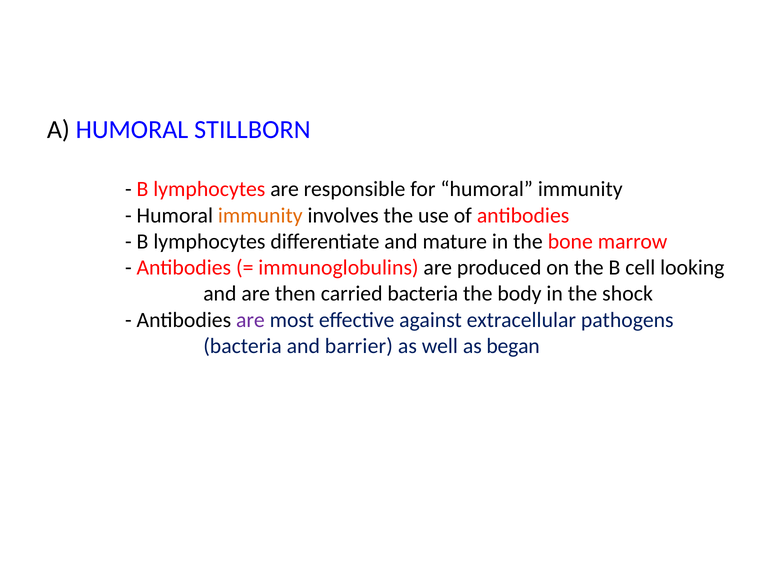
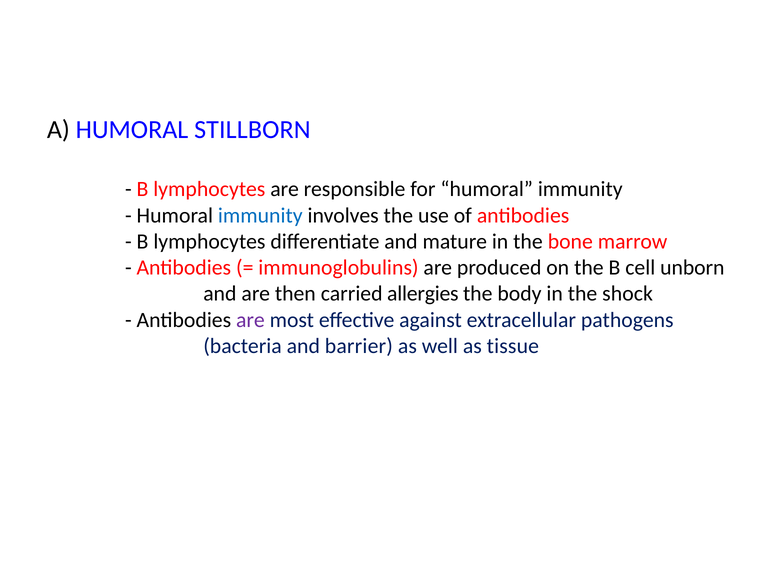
immunity at (260, 215) colour: orange -> blue
looking: looking -> unborn
carried bacteria: bacteria -> allergies
began: began -> tissue
